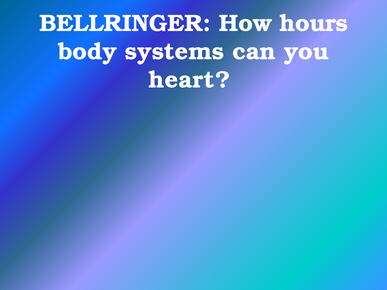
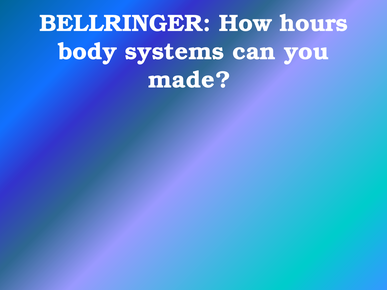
heart: heart -> made
